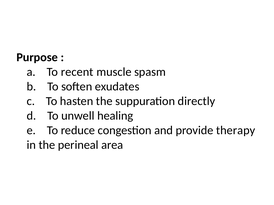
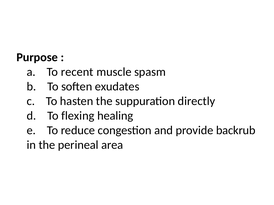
unwell: unwell -> flexing
therapy: therapy -> backrub
